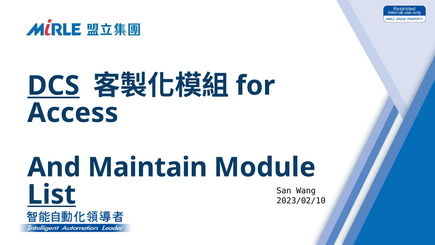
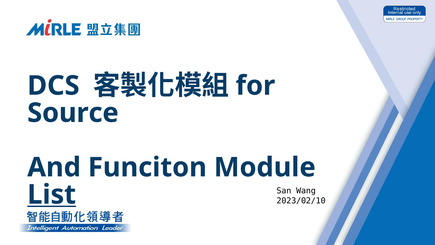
DCS underline: present -> none
Access: Access -> Source
Maintain: Maintain -> Funciton
